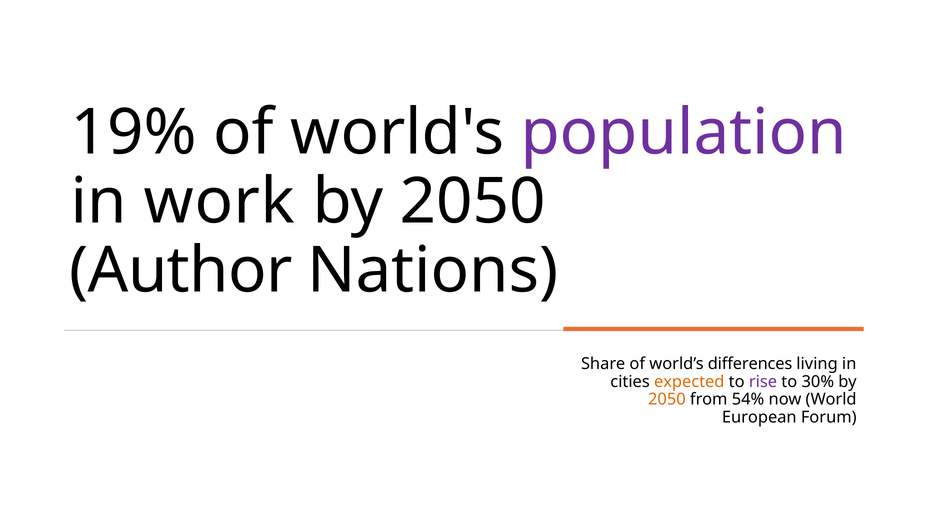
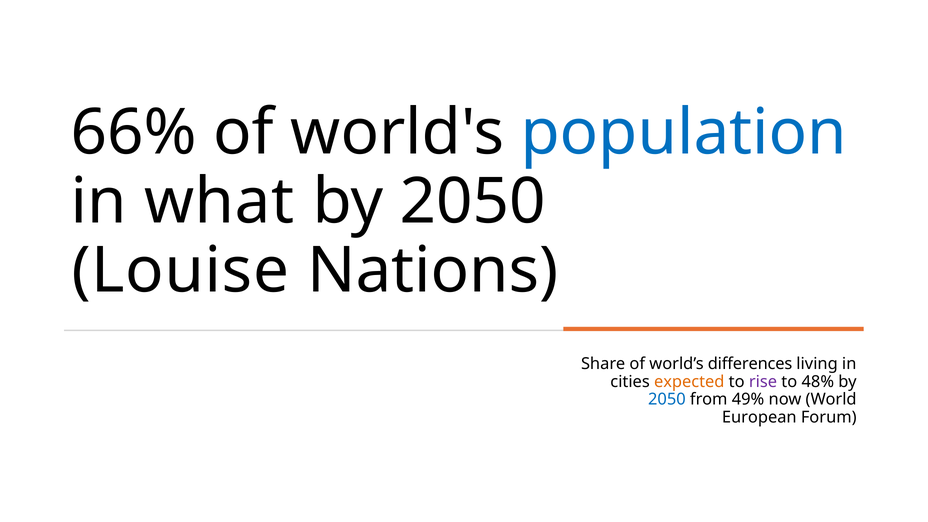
19%: 19% -> 66%
population colour: purple -> blue
work: work -> what
Author: Author -> Louise
30%: 30% -> 48%
2050 at (667, 399) colour: orange -> blue
54%: 54% -> 49%
